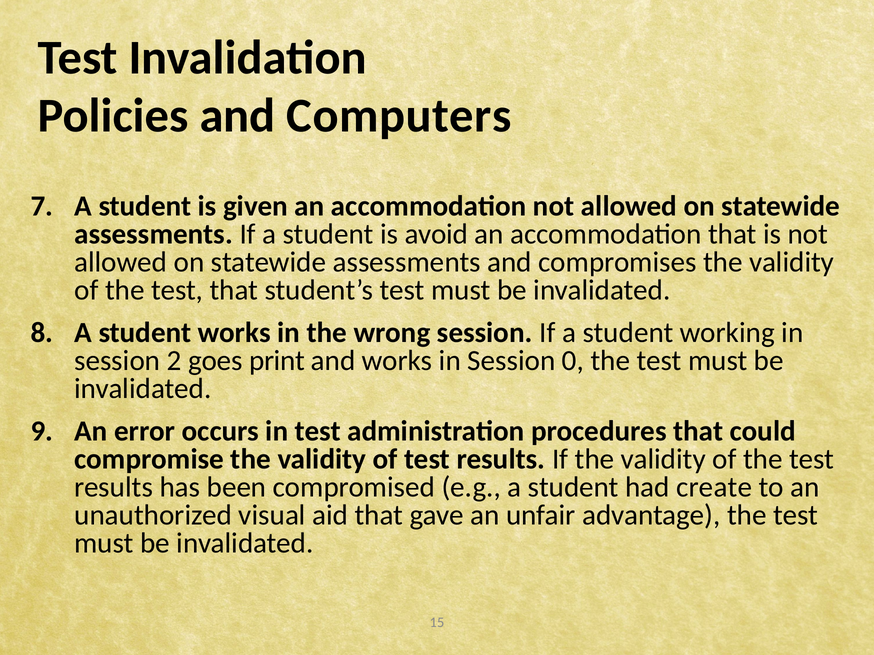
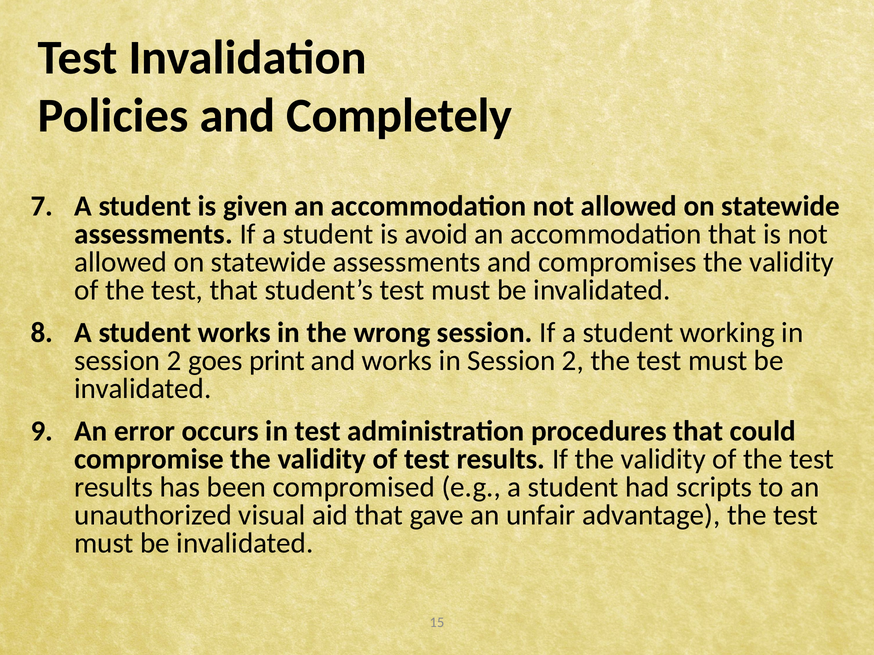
Computers: Computers -> Completely
works in Session 0: 0 -> 2
create: create -> scripts
